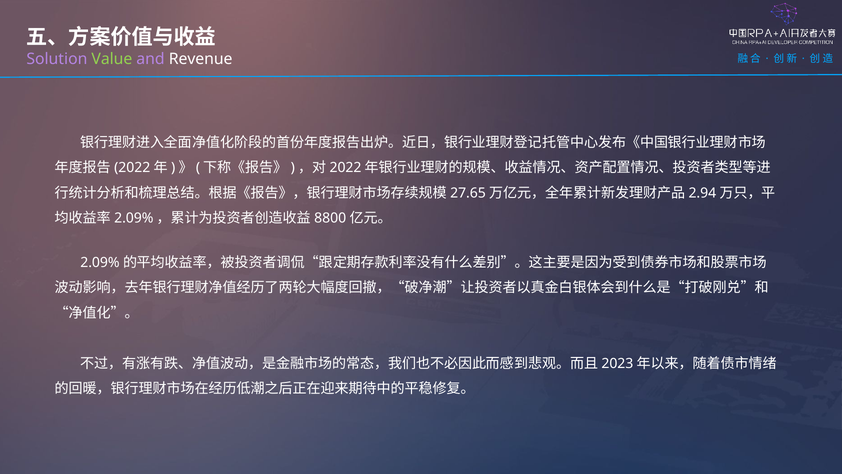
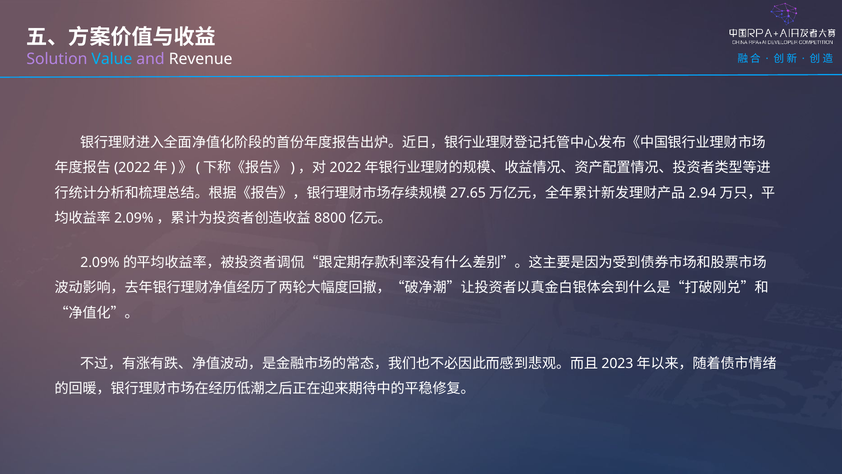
Value colour: light green -> light blue
